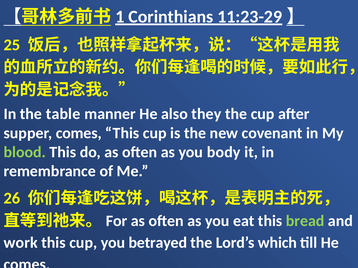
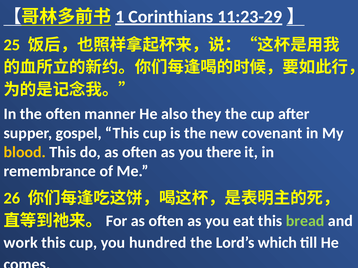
the table: table -> often
supper comes: comes -> gospel
blood colour: light green -> yellow
body: body -> there
betrayed: betrayed -> hundred
